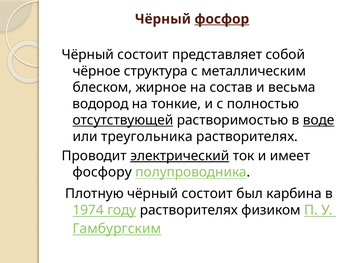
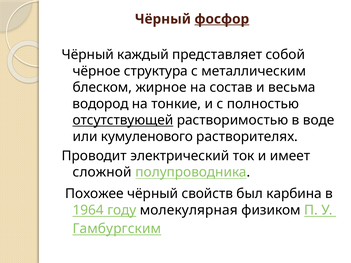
состоит at (143, 55): состоит -> каждый
воде underline: present -> none
треугольника: треугольника -> кумуленового
электрический underline: present -> none
фосфору: фосфору -> сложной
Плотную: Плотную -> Похожее
состоит at (207, 194): состоит -> свойств
1974: 1974 -> 1964
году растворителях: растворителях -> молекулярная
